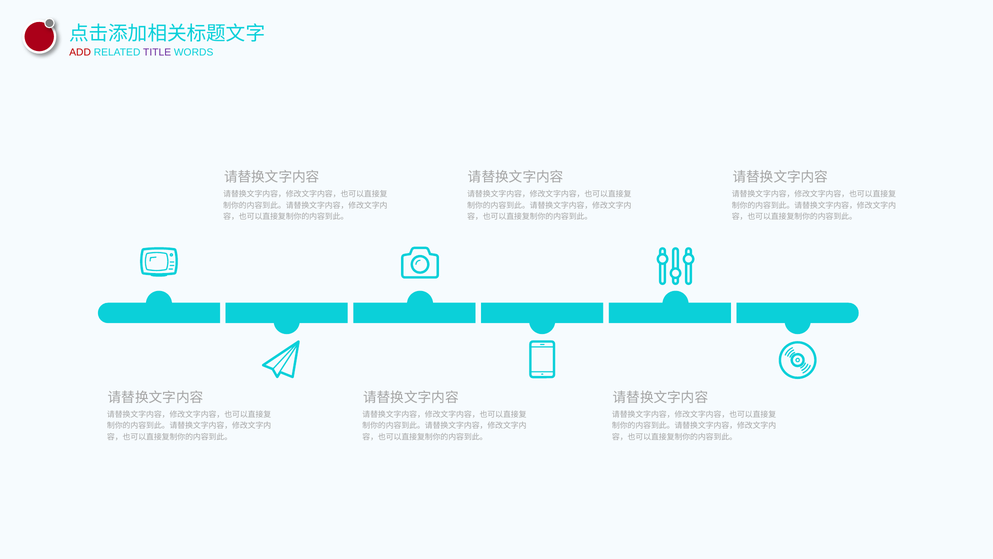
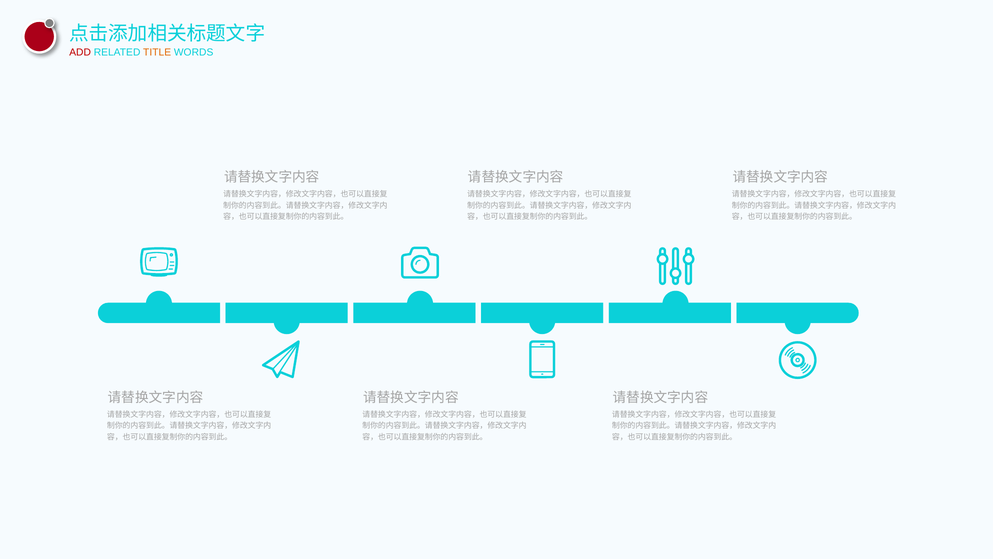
TITLE colour: purple -> orange
